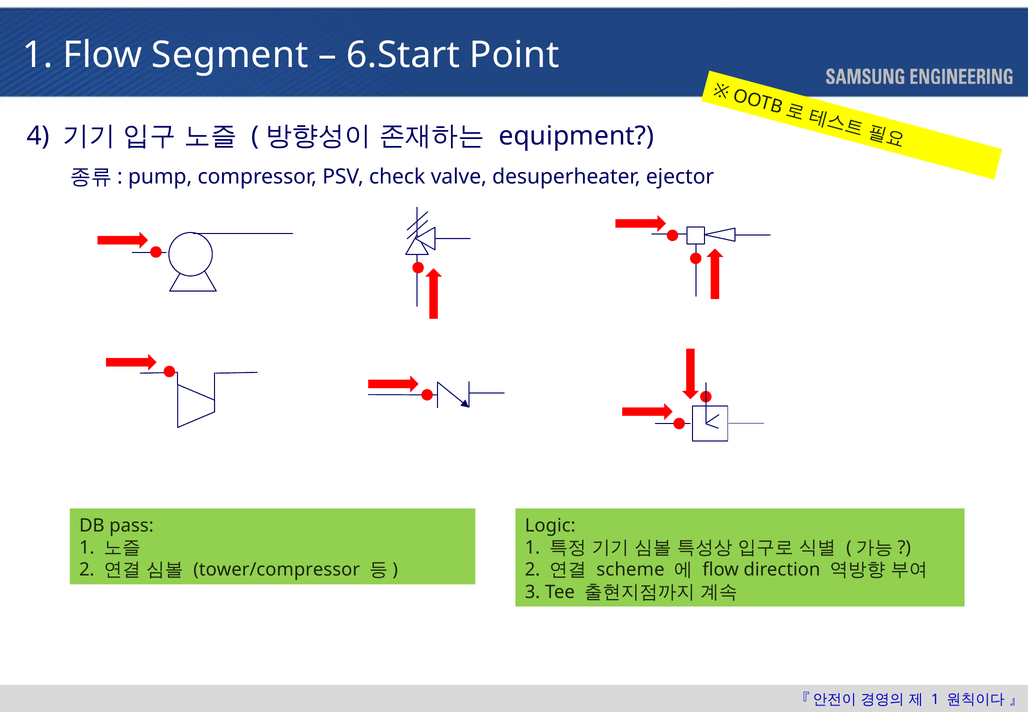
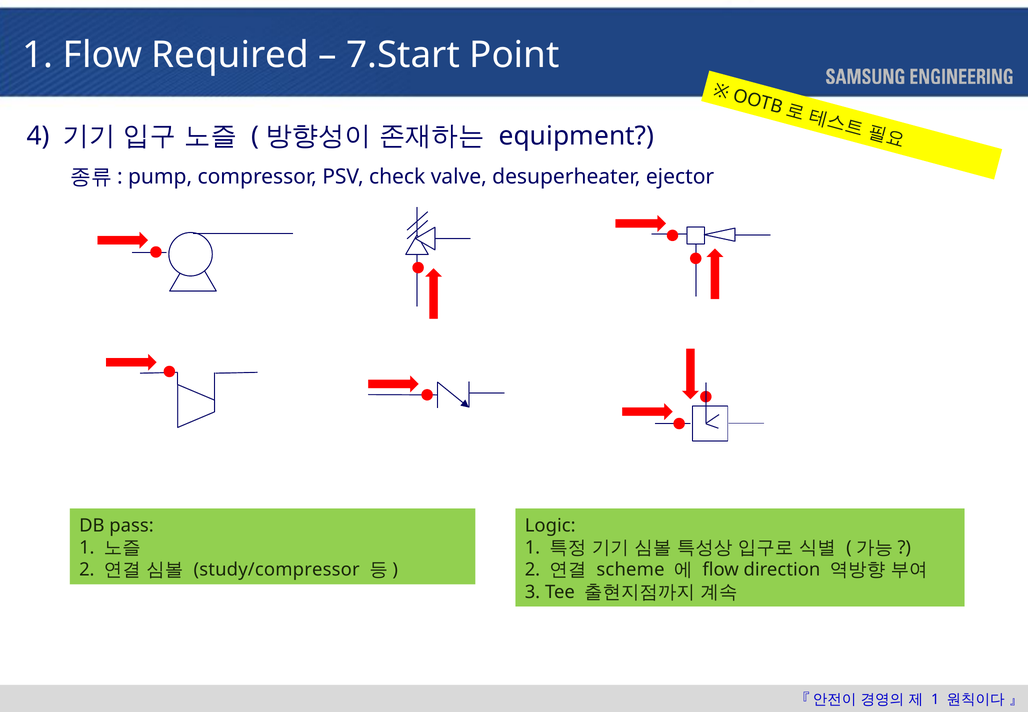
Segment: Segment -> Required
6.Start: 6.Start -> 7.Start
tower/compressor: tower/compressor -> study/compressor
